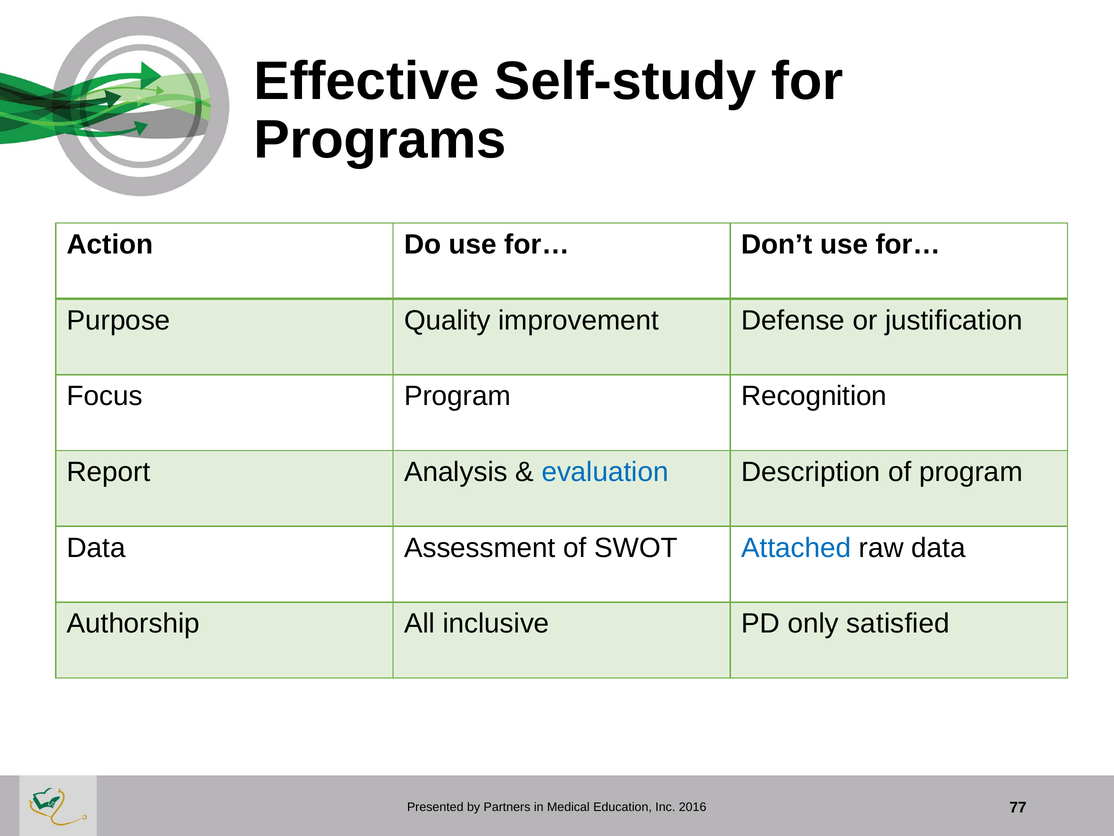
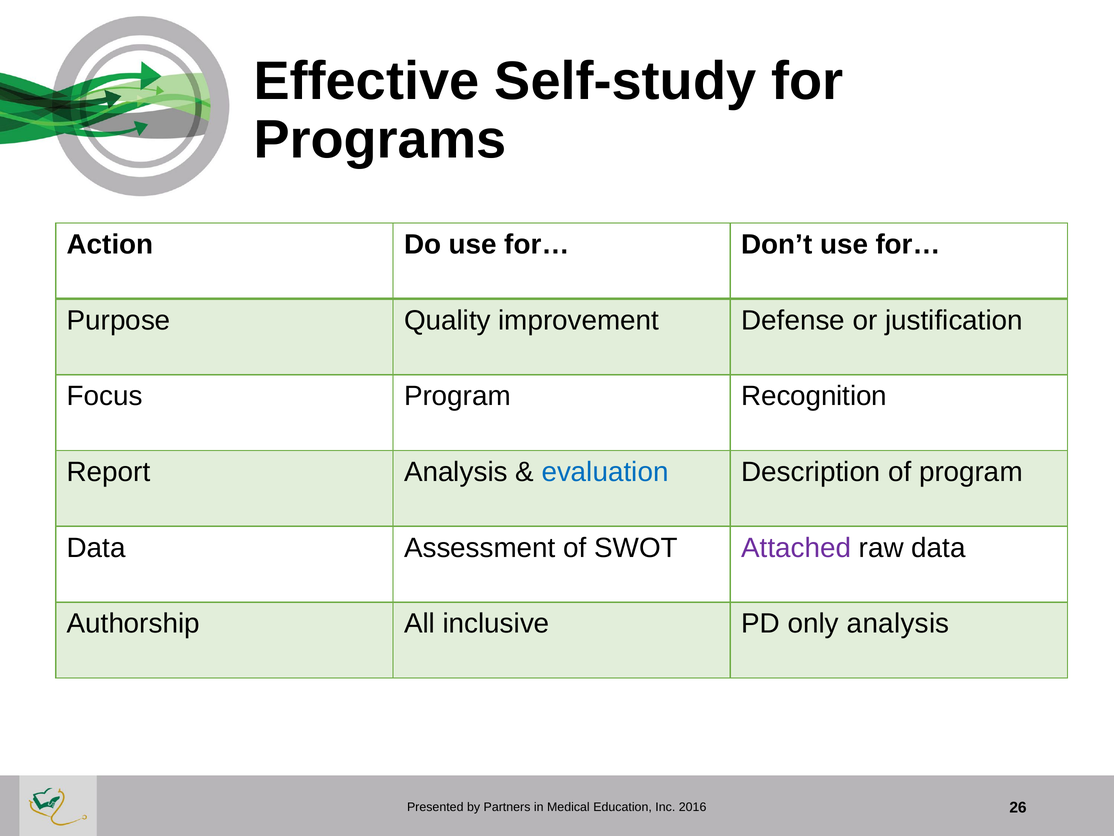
Attached colour: blue -> purple
only satisfied: satisfied -> analysis
77: 77 -> 26
